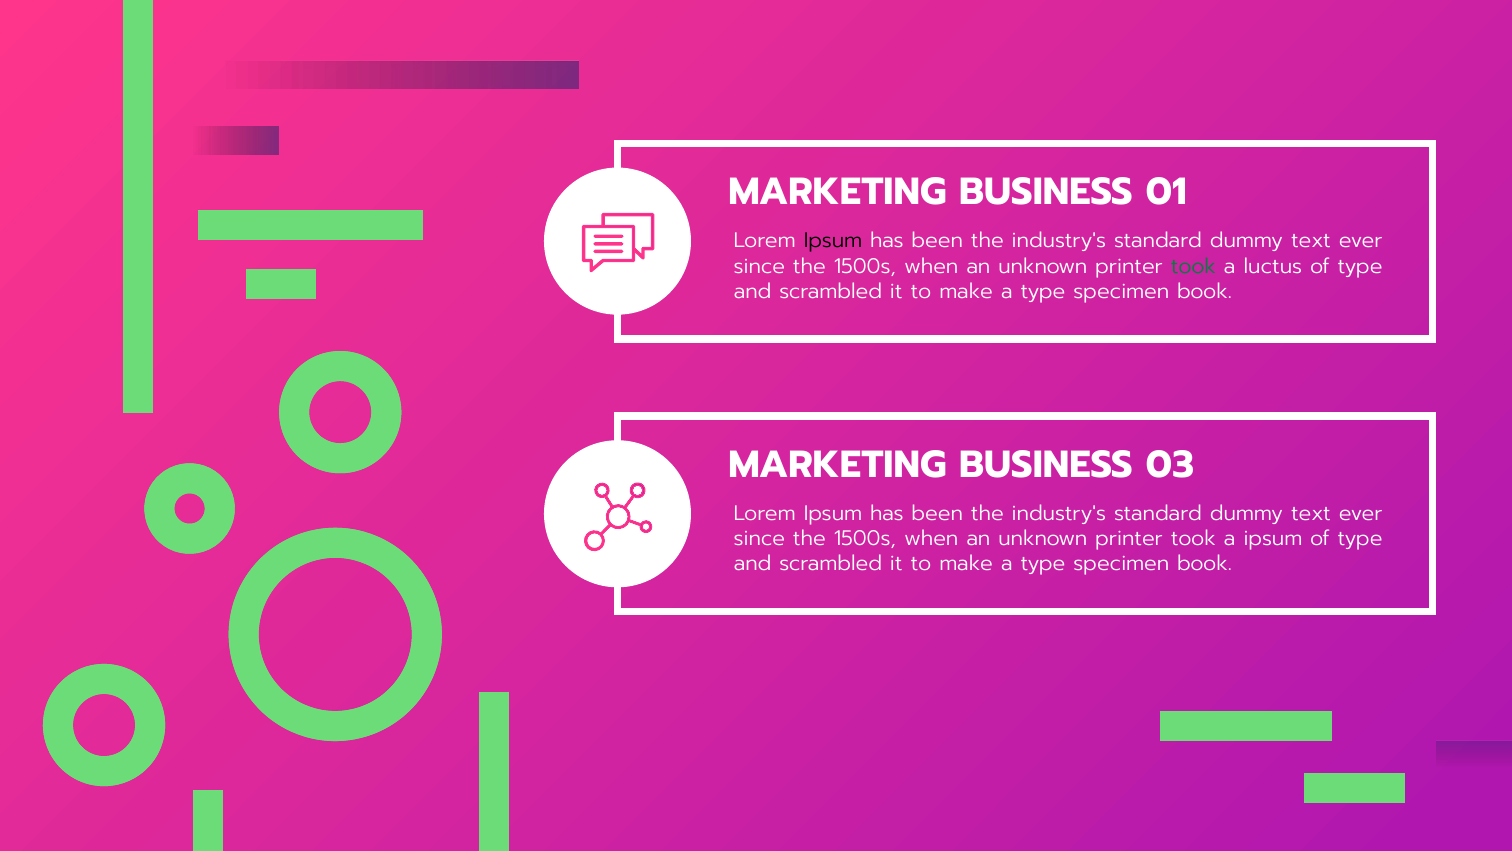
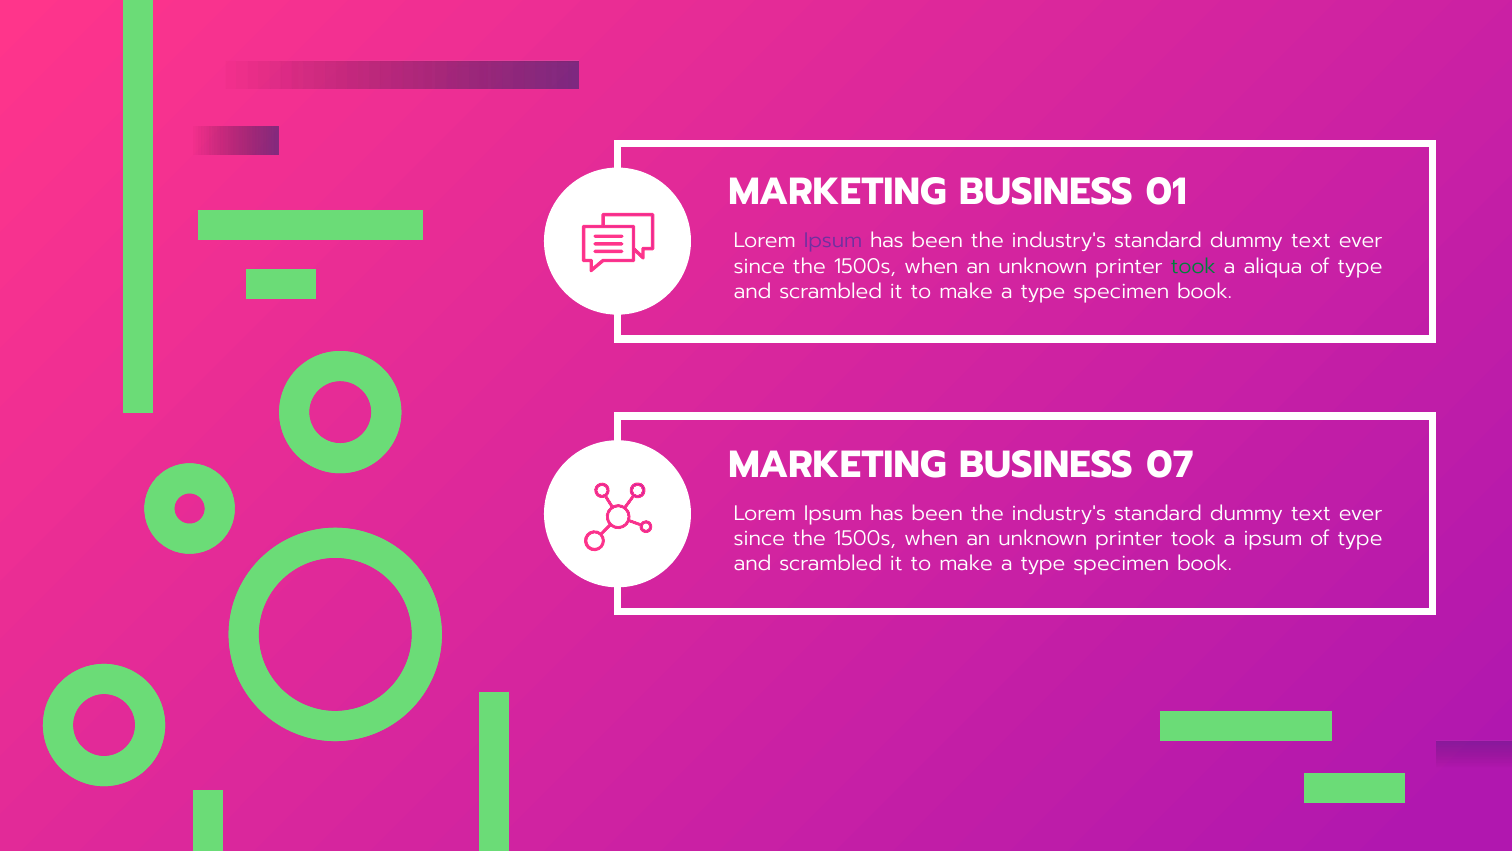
Ipsum at (833, 241) colour: black -> purple
luctus: luctus -> aliqua
03: 03 -> 07
